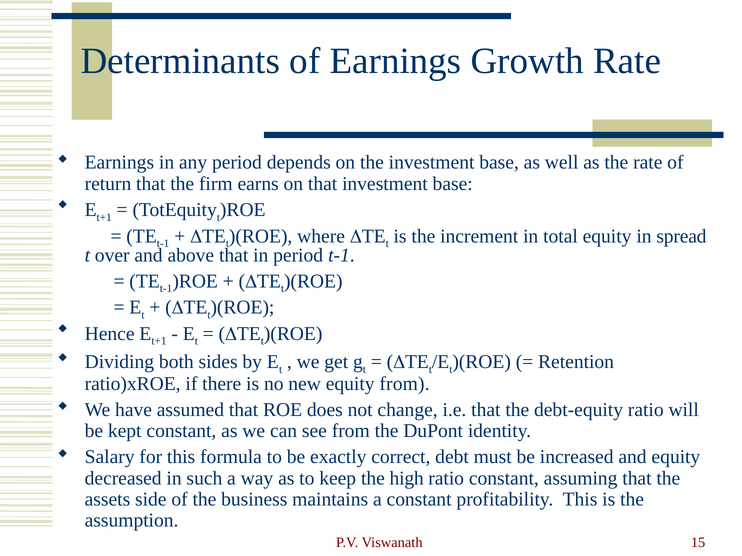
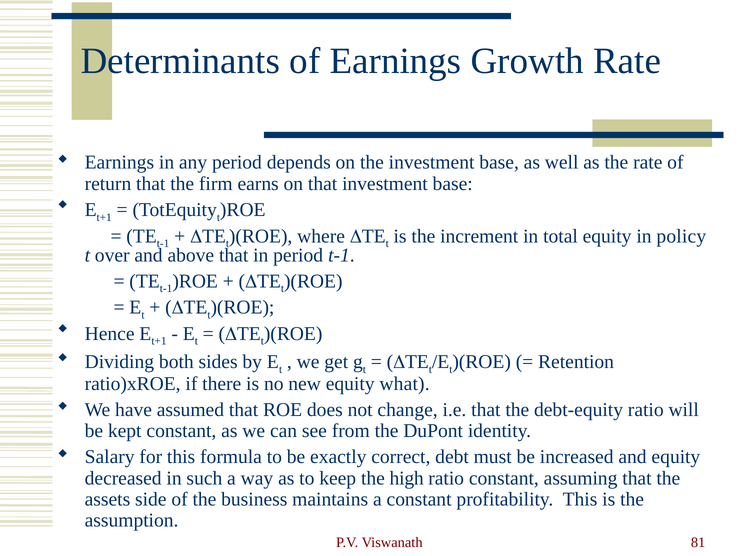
spread: spread -> policy
equity from: from -> what
15: 15 -> 81
